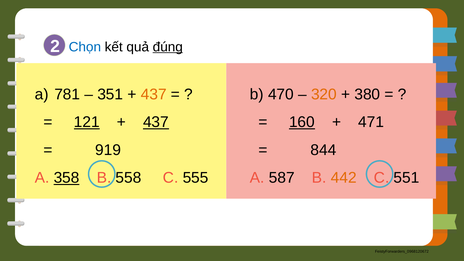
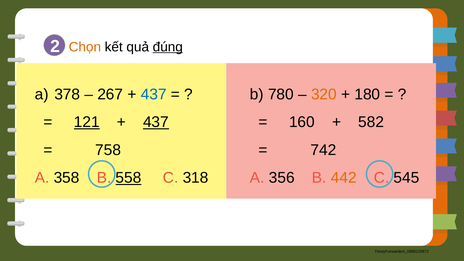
Chọn colour: blue -> orange
781: 781 -> 378
351: 351 -> 267
437 at (154, 94) colour: orange -> blue
470: 470 -> 780
380: 380 -> 180
160 underline: present -> none
471: 471 -> 582
919: 919 -> 758
844: 844 -> 742
358 underline: present -> none
558 underline: none -> present
555: 555 -> 318
587: 587 -> 356
551: 551 -> 545
